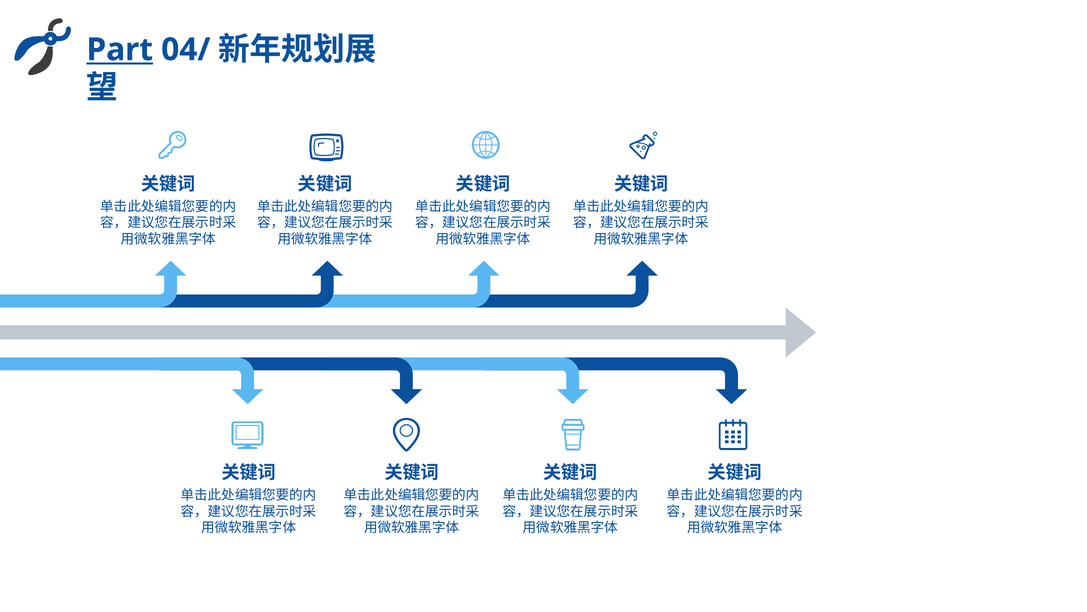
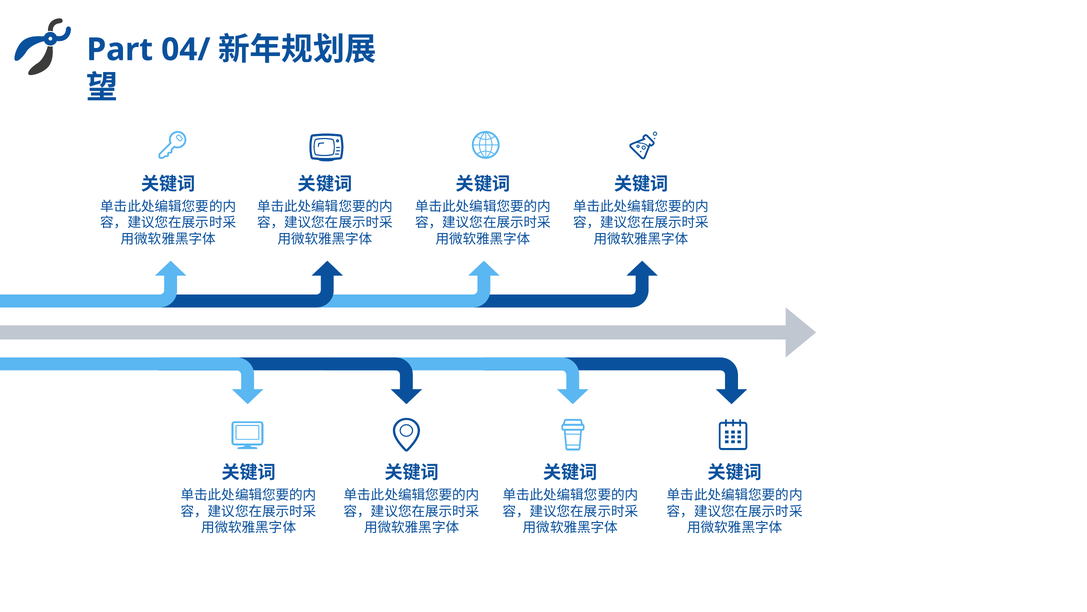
Part underline: present -> none
